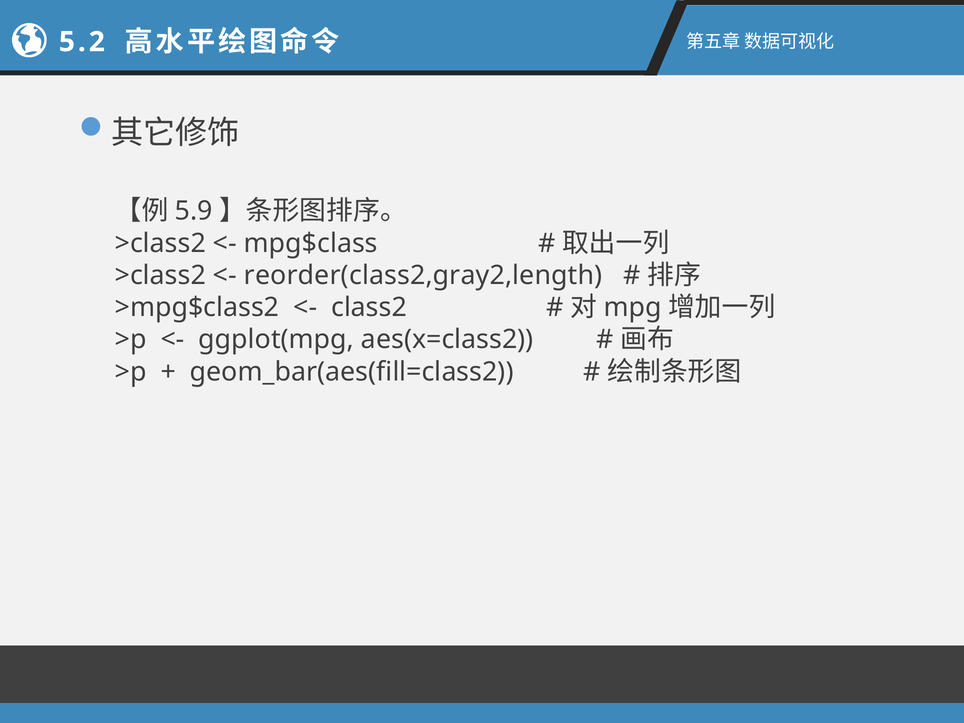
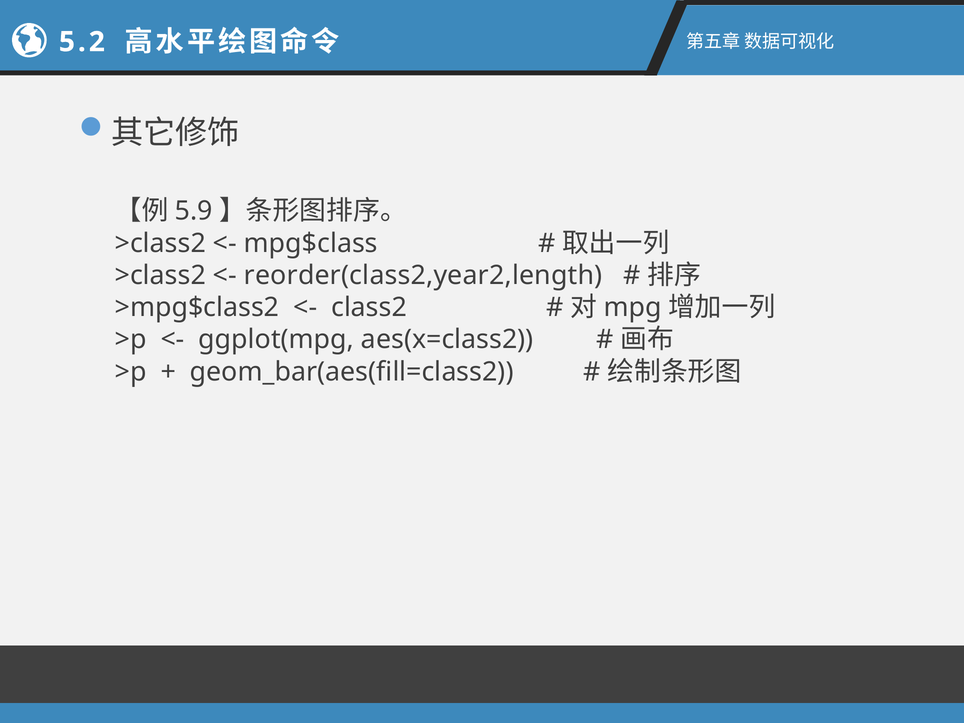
reorder(class2,gray2,length: reorder(class2,gray2,length -> reorder(class2,year2,length
